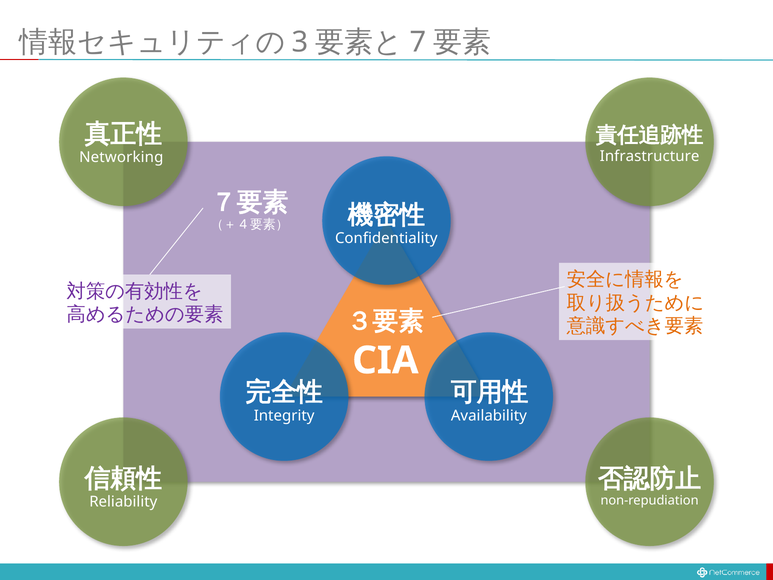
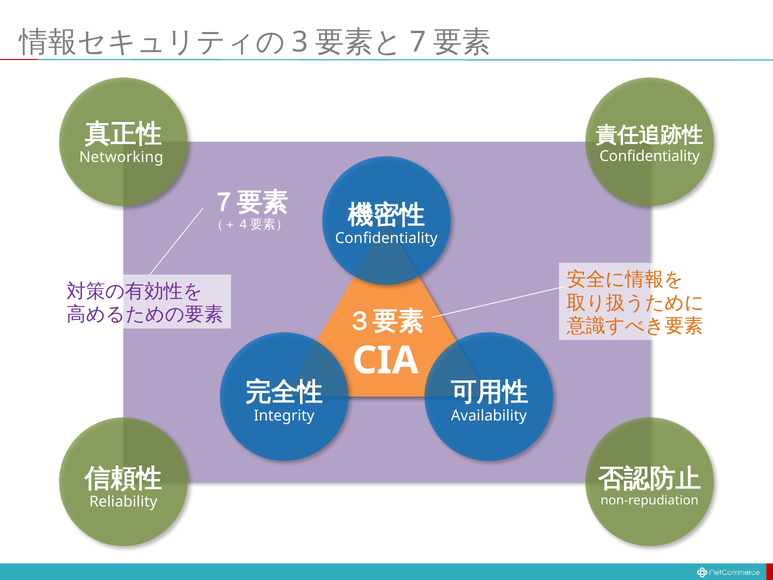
Infrastructure at (650, 156): Infrastructure -> Confidentiality
